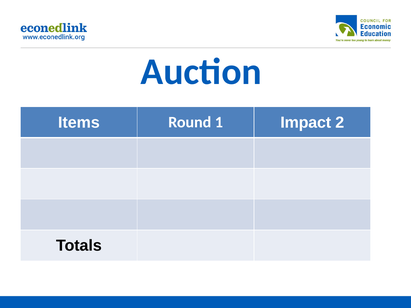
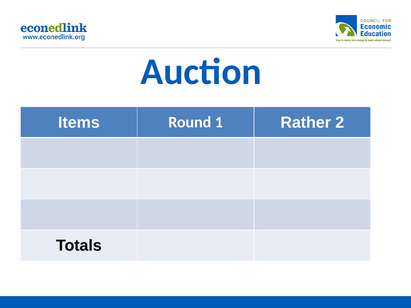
Impact: Impact -> Rather
